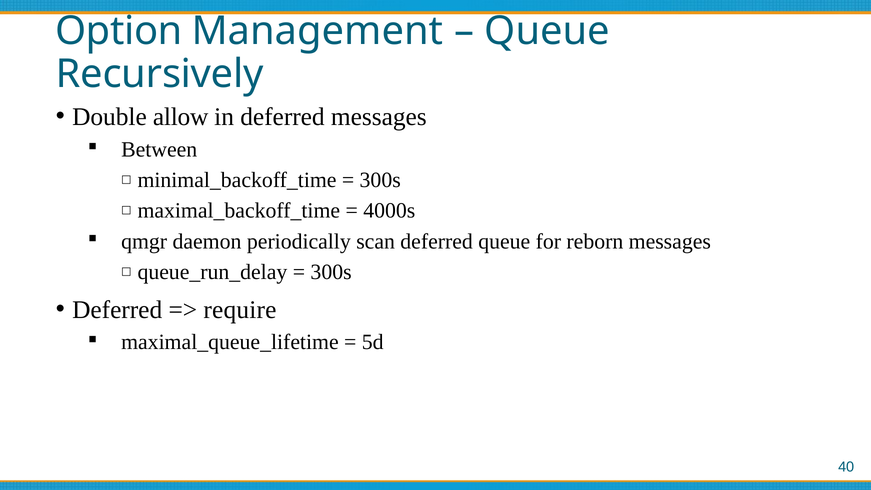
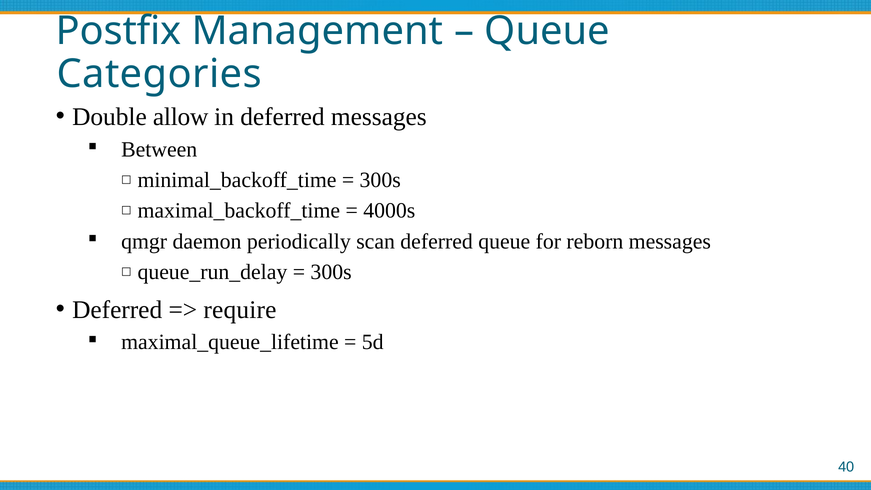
Option: Option -> Postfix
Recursively: Recursively -> Categories
